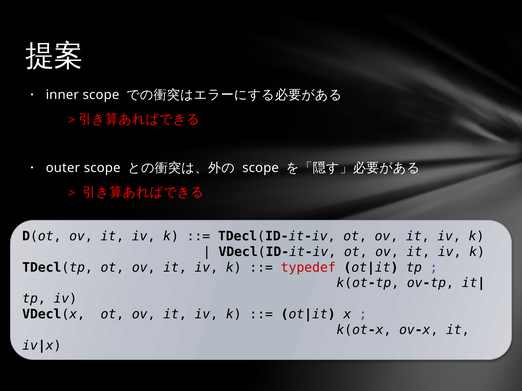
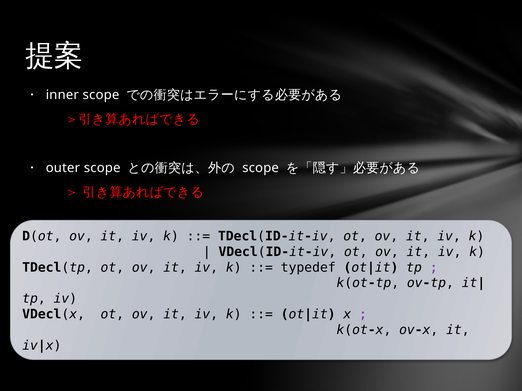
typedef colour: red -> black
